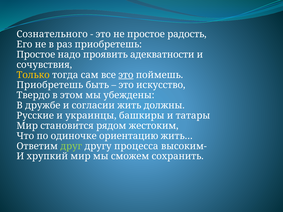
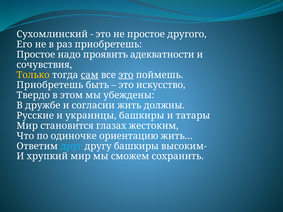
Сознательного: Сознательного -> Сухомлинский
радость: радость -> другого
сам underline: none -> present
рядом: рядом -> глазах
друг colour: light green -> light blue
другу процесса: процесса -> башкиры
